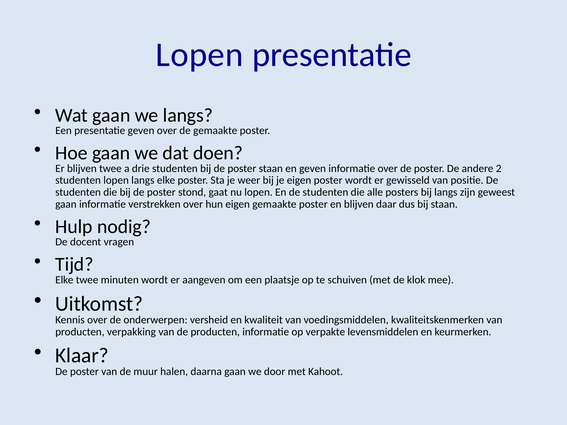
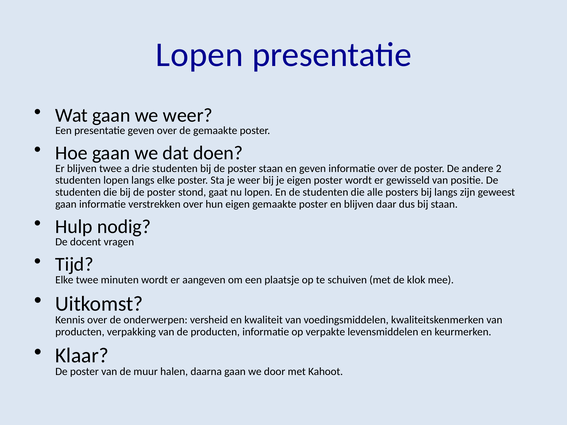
we langs: langs -> weer
